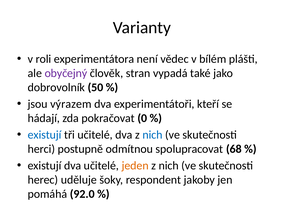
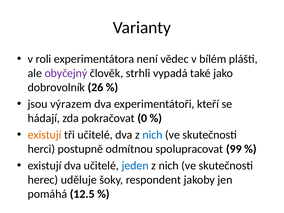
stran: stran -> strhli
50: 50 -> 26
existují at (45, 135) colour: blue -> orange
68: 68 -> 99
jeden colour: orange -> blue
92.0: 92.0 -> 12.5
